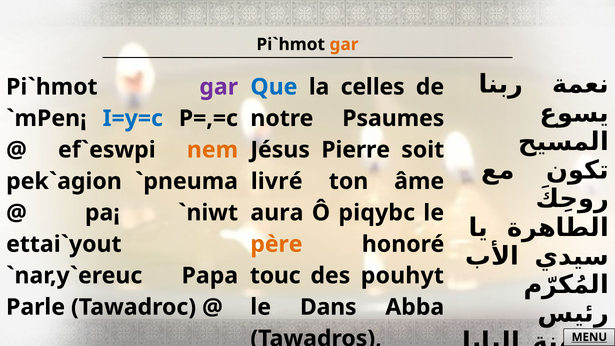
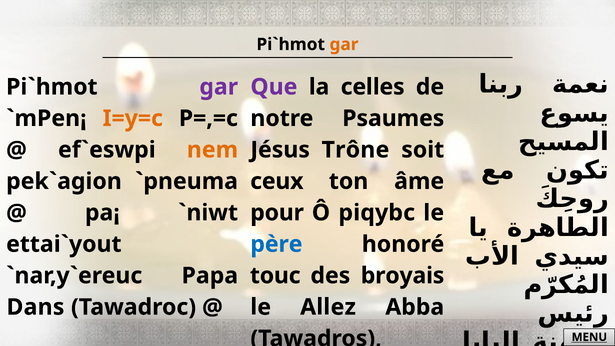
Que colour: blue -> purple
I=y=c colour: blue -> orange
Pierre: Pierre -> Trône
livré: livré -> ceux
aura: aura -> pour
père colour: orange -> blue
pouhyt: pouhyt -> broyais
Parle: Parle -> Dans
Dans: Dans -> Allez
